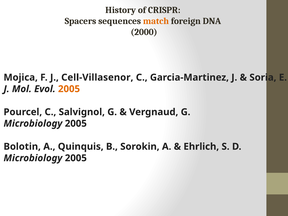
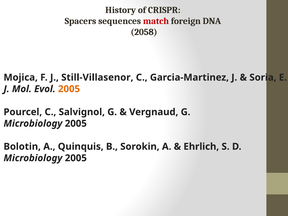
match colour: orange -> red
2000: 2000 -> 2058
Cell-Villasenor: Cell-Villasenor -> Still-Villasenor
